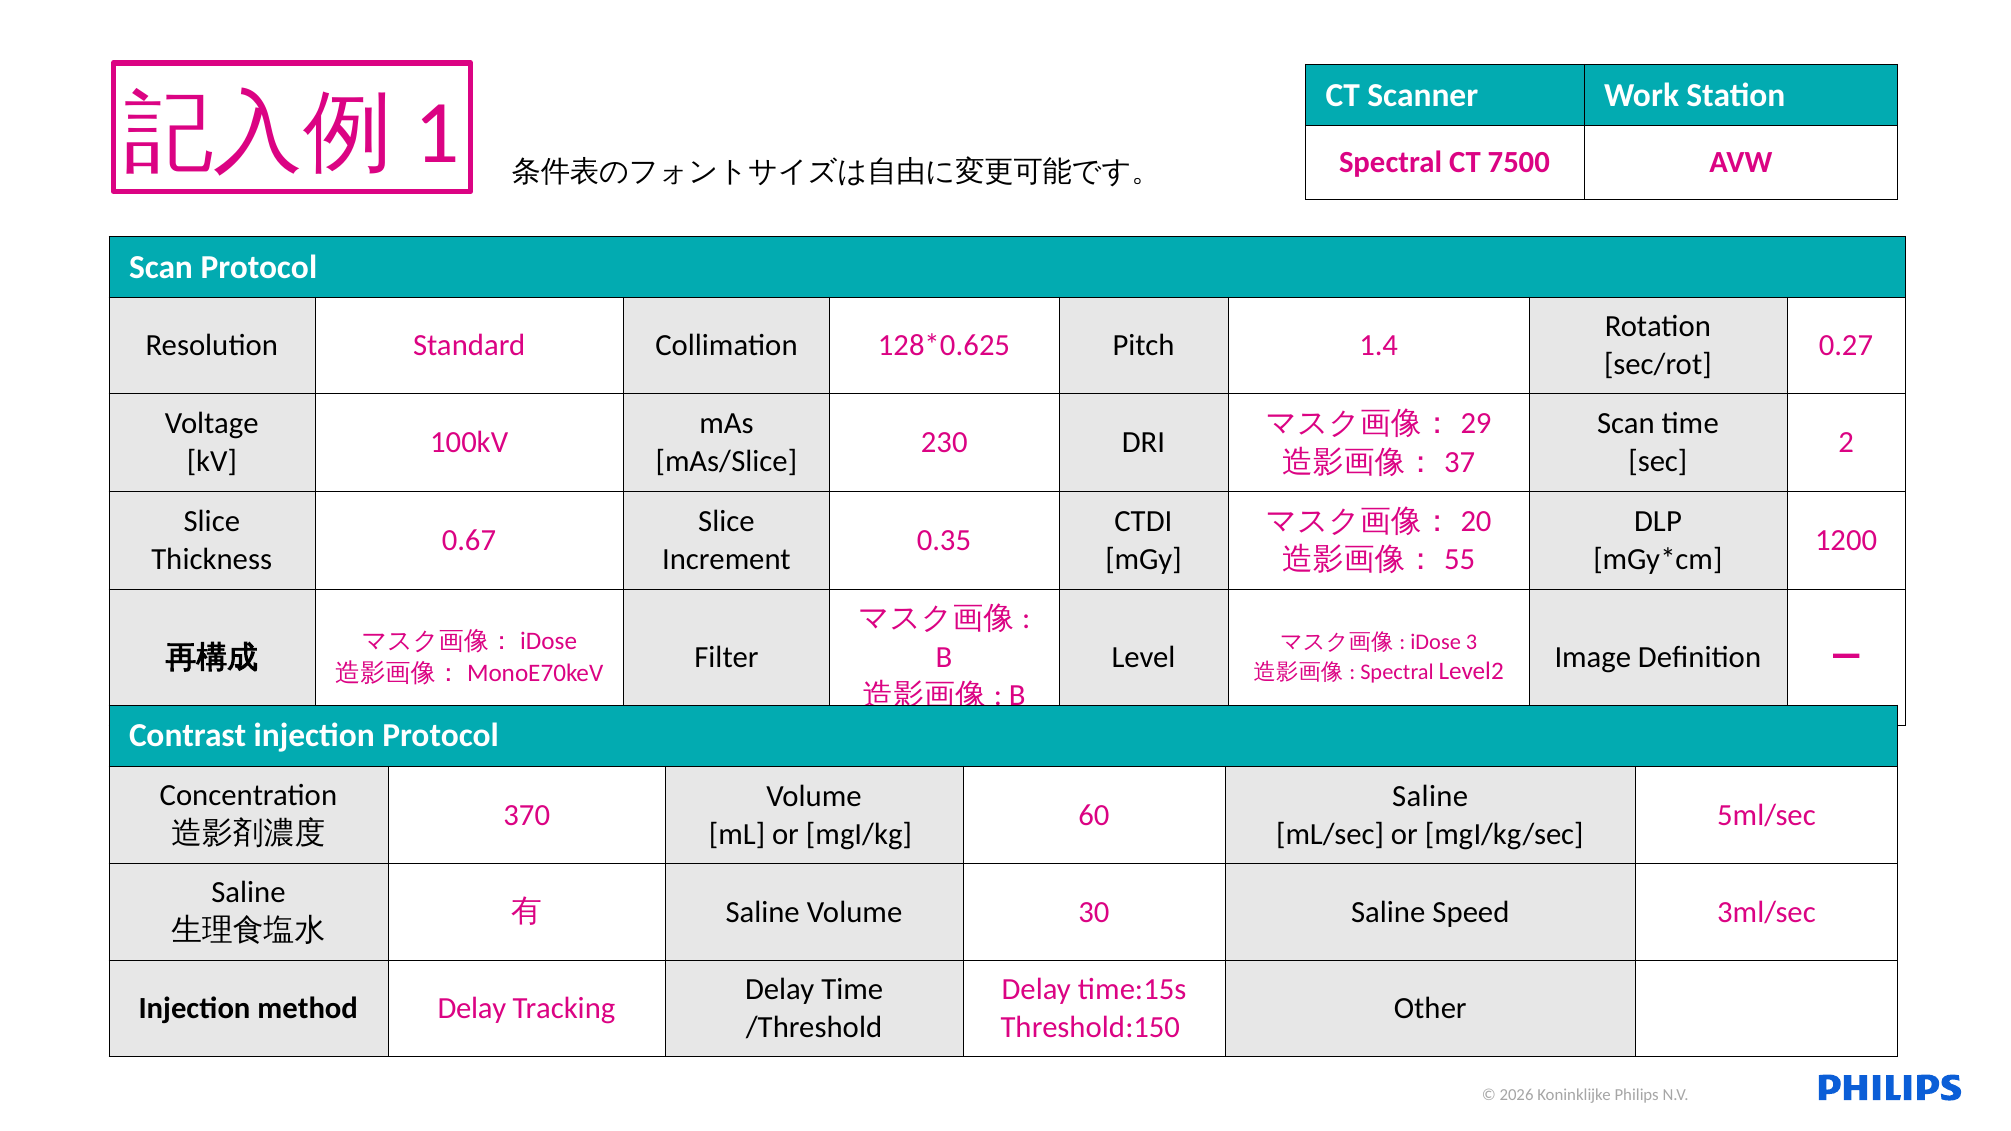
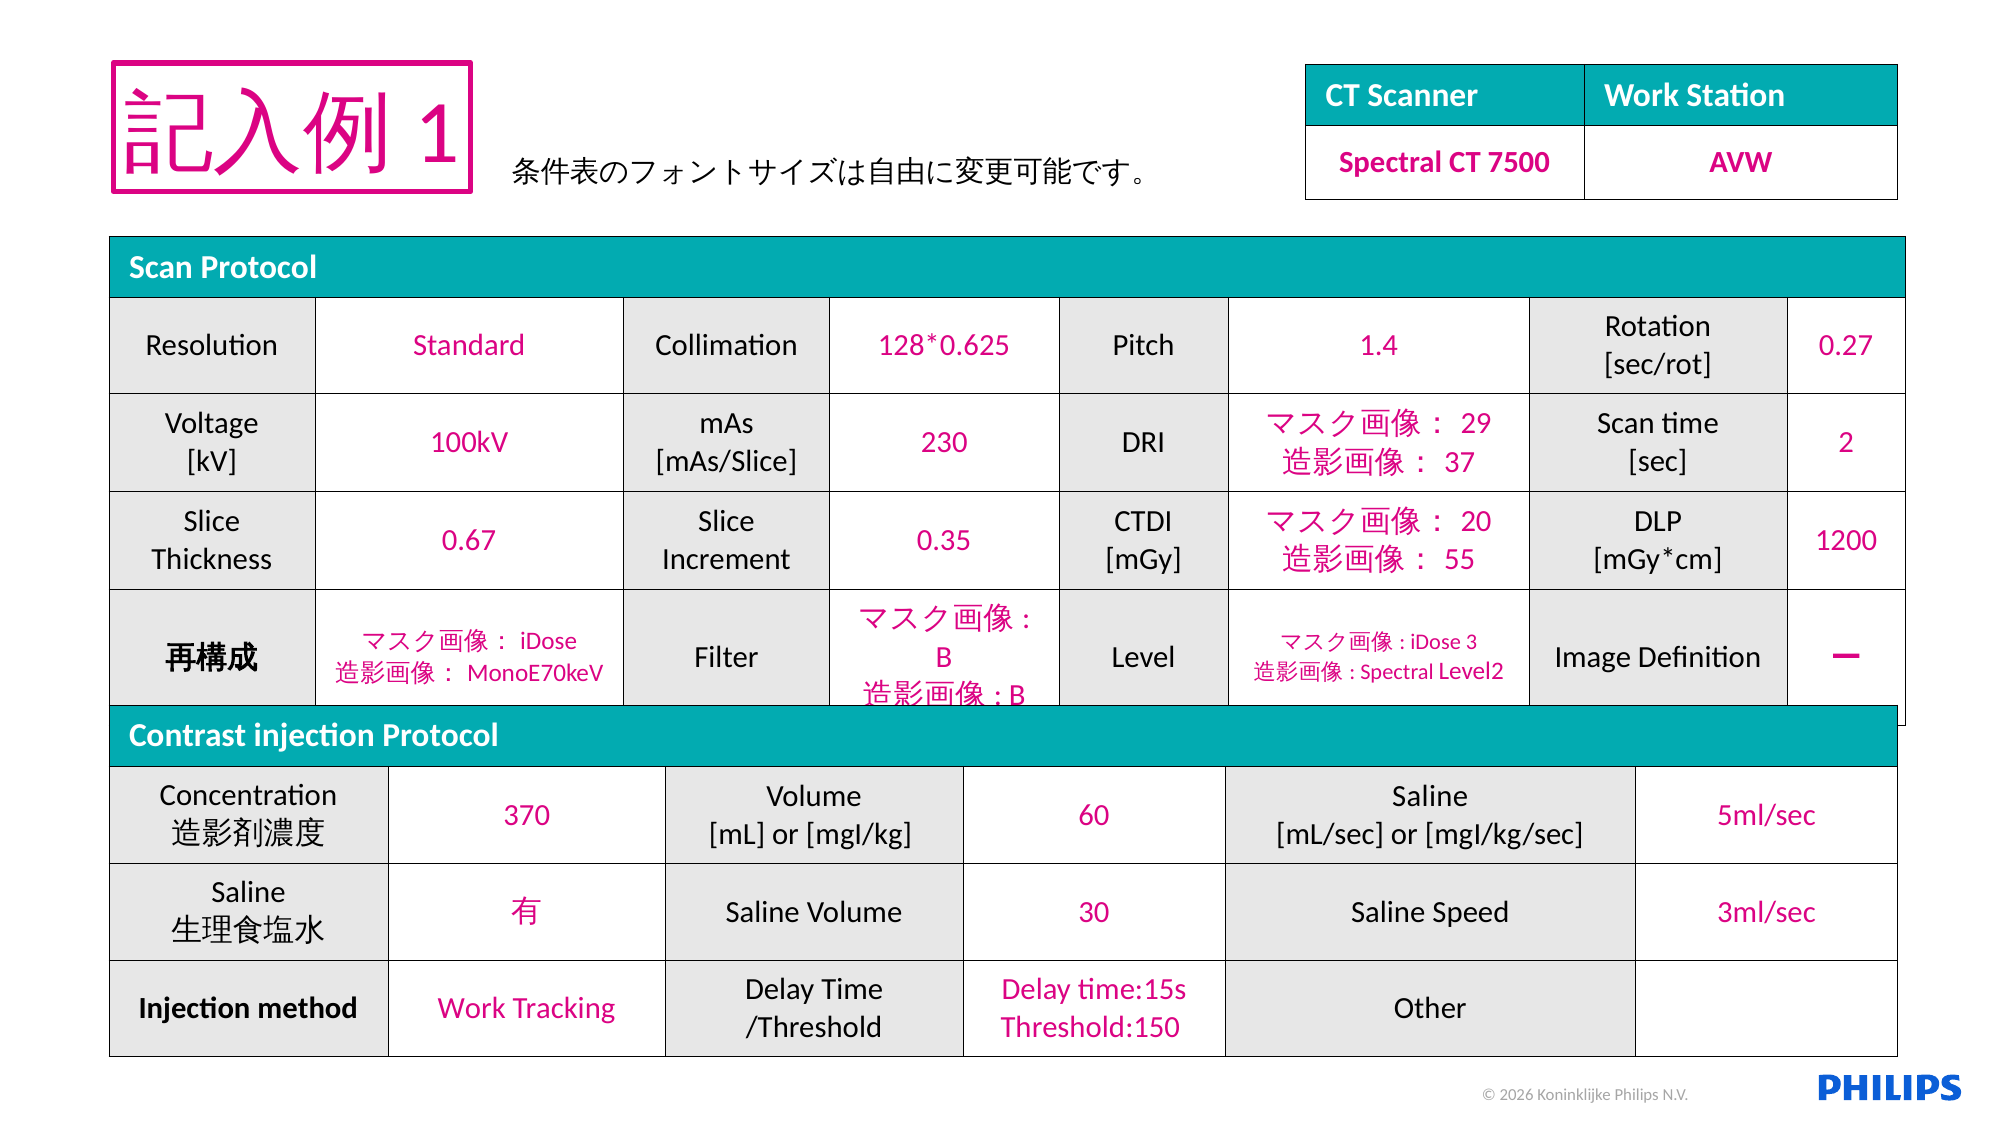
method Delay: Delay -> Work
